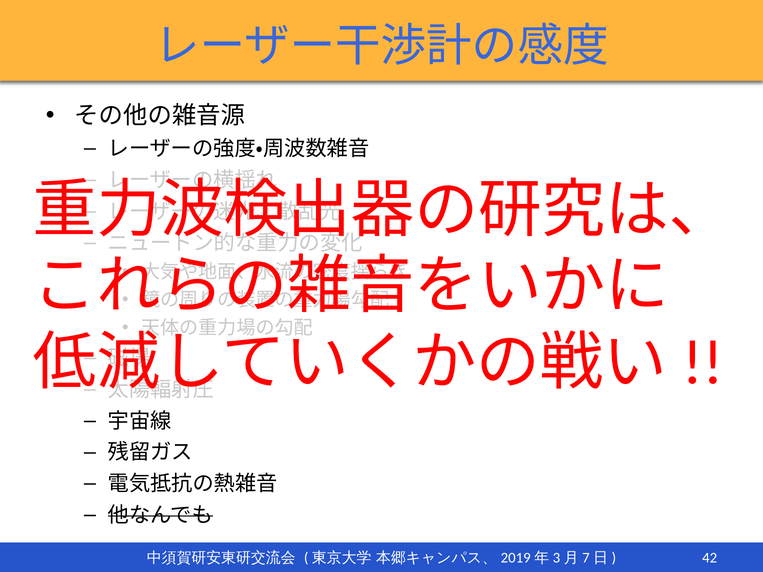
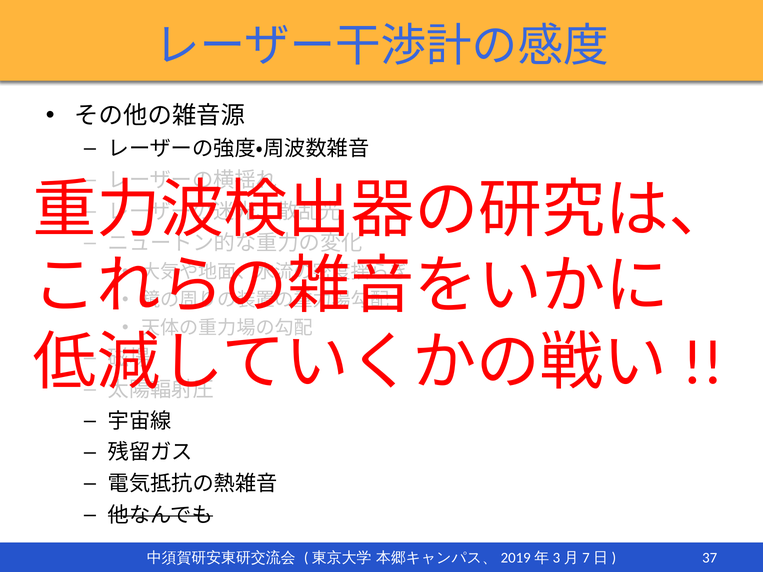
42: 42 -> 37
